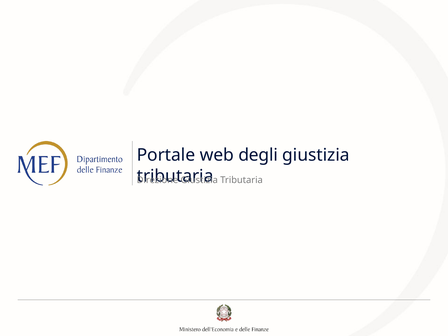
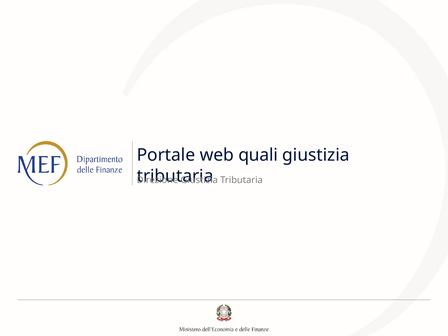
degli: degli -> quali
